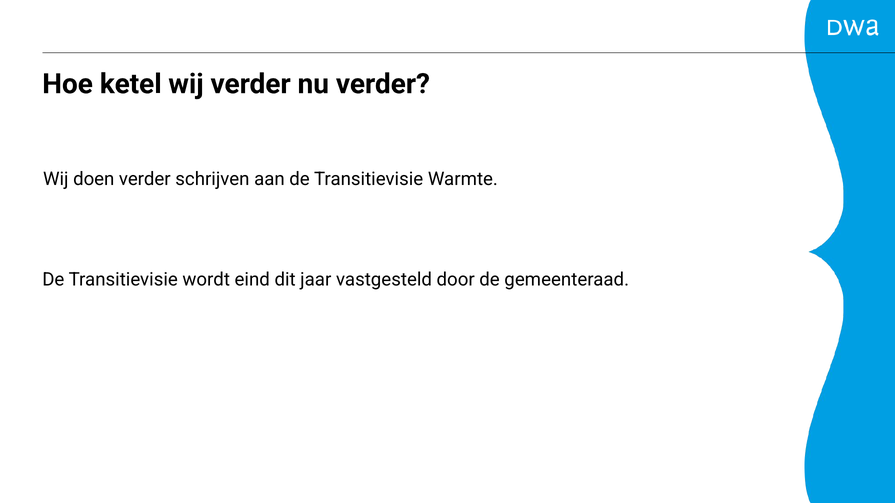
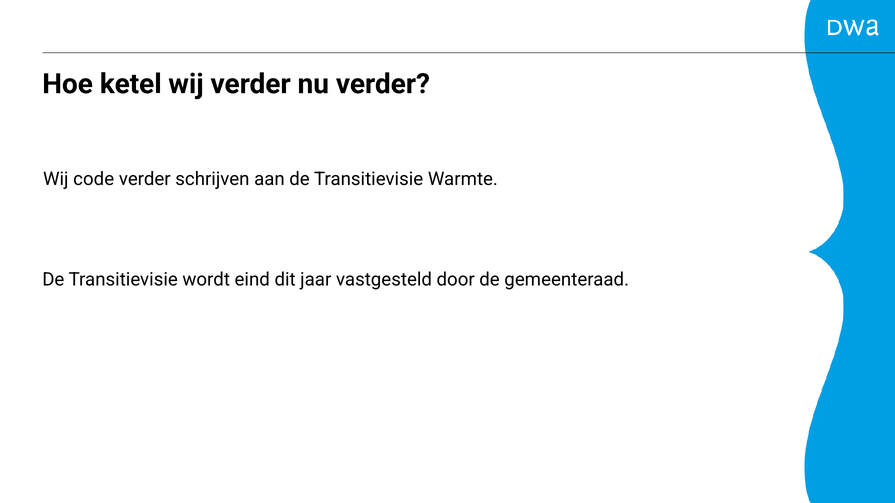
doen: doen -> code
